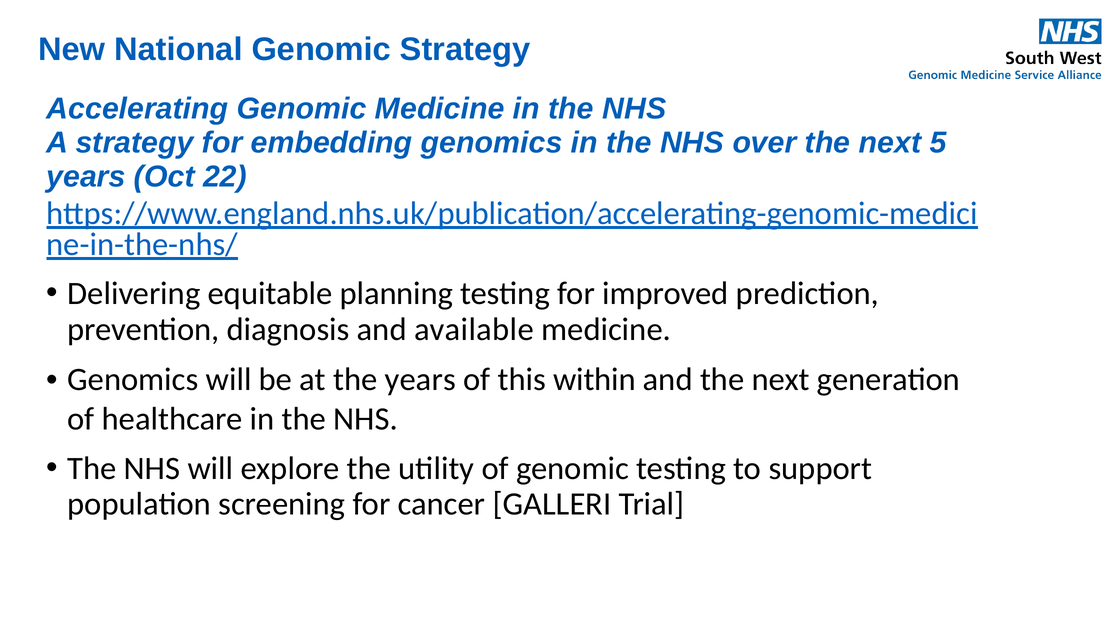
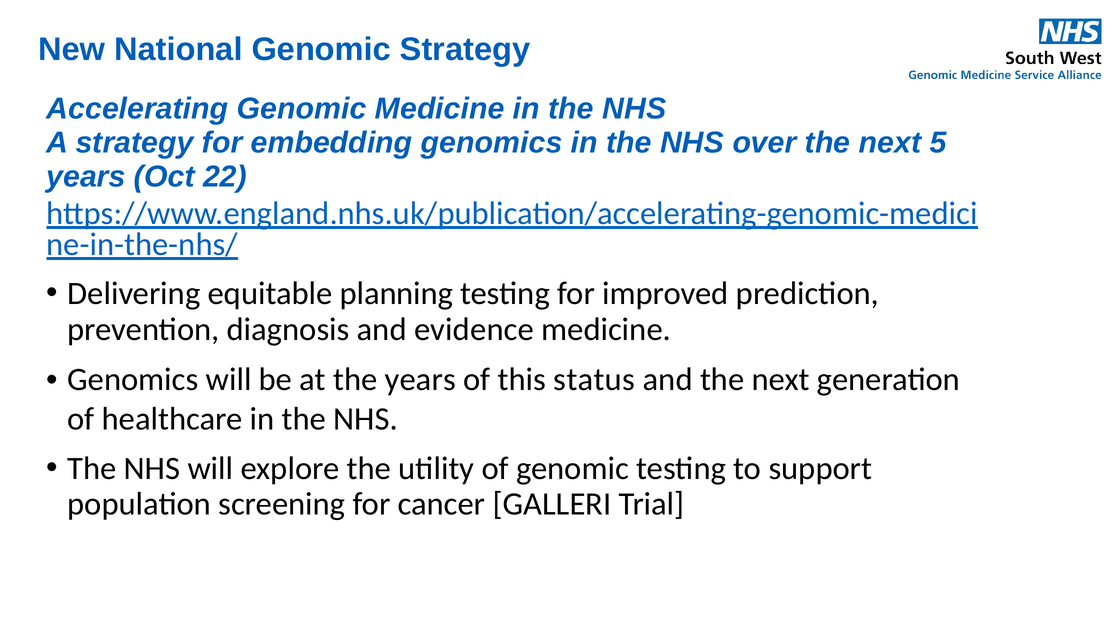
available: available -> evidence
within: within -> status
